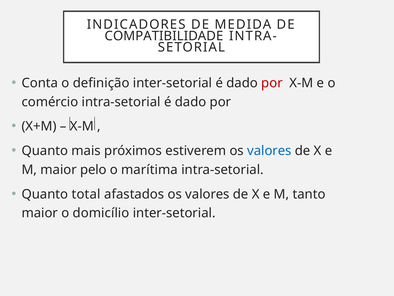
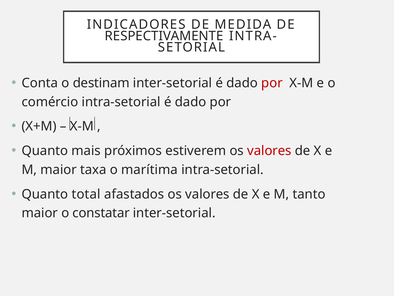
COMPATIBILIDADE: COMPATIBILIDADE -> RESPECTIVAMENTE
definição: definição -> destinam
valores at (269, 151) colour: blue -> red
pelo: pelo -> taxa
domicílio: domicílio -> constatar
